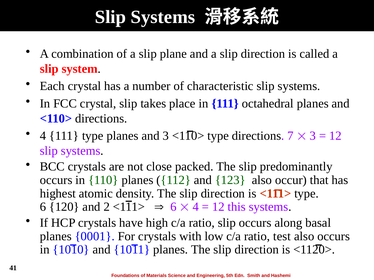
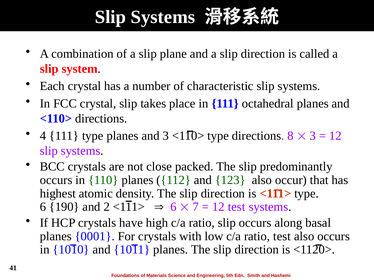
7: 7 -> 8
120: 120 -> 190
4 at (196, 207): 4 -> 7
12 this: this -> test
